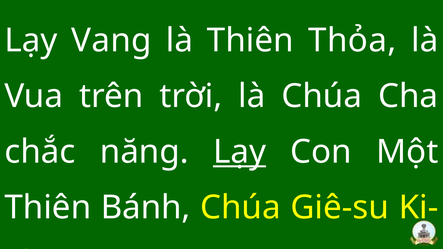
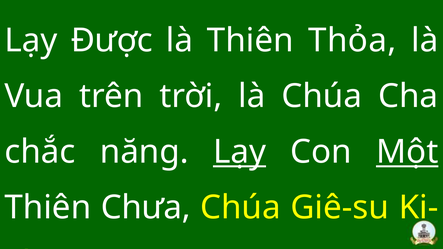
Vang: Vang -> Được
Một underline: none -> present
Bánh: Bánh -> Chưa
